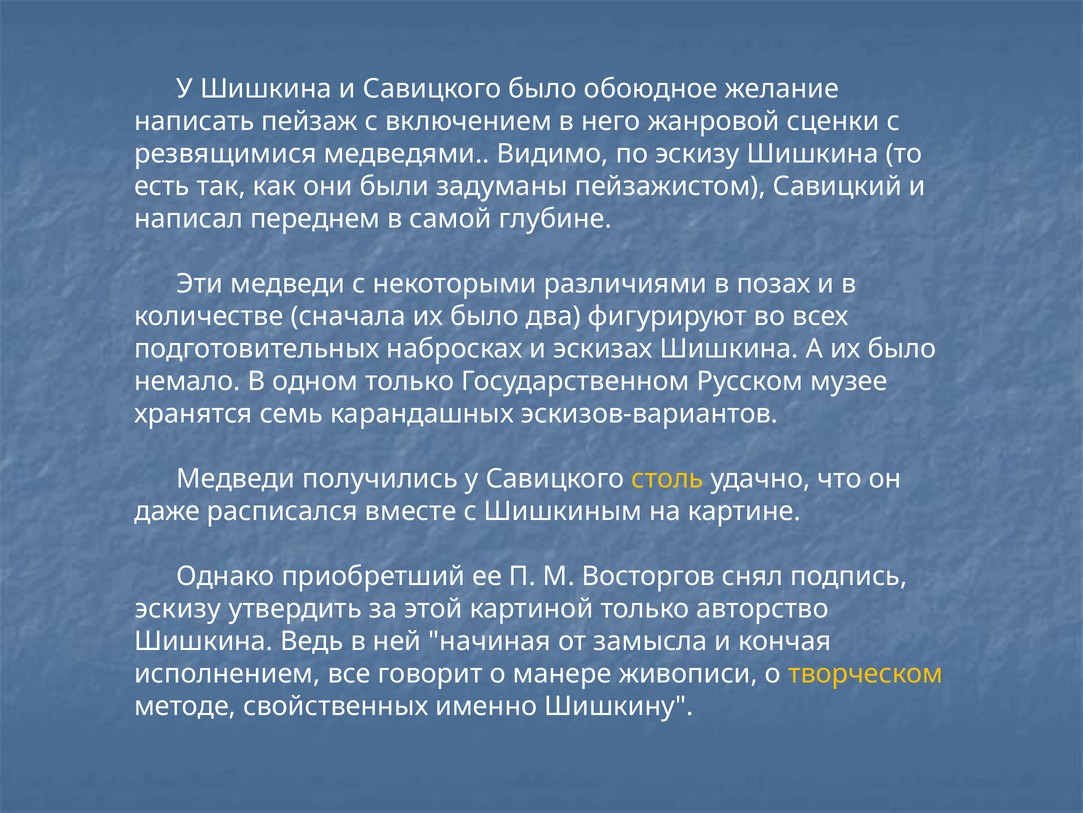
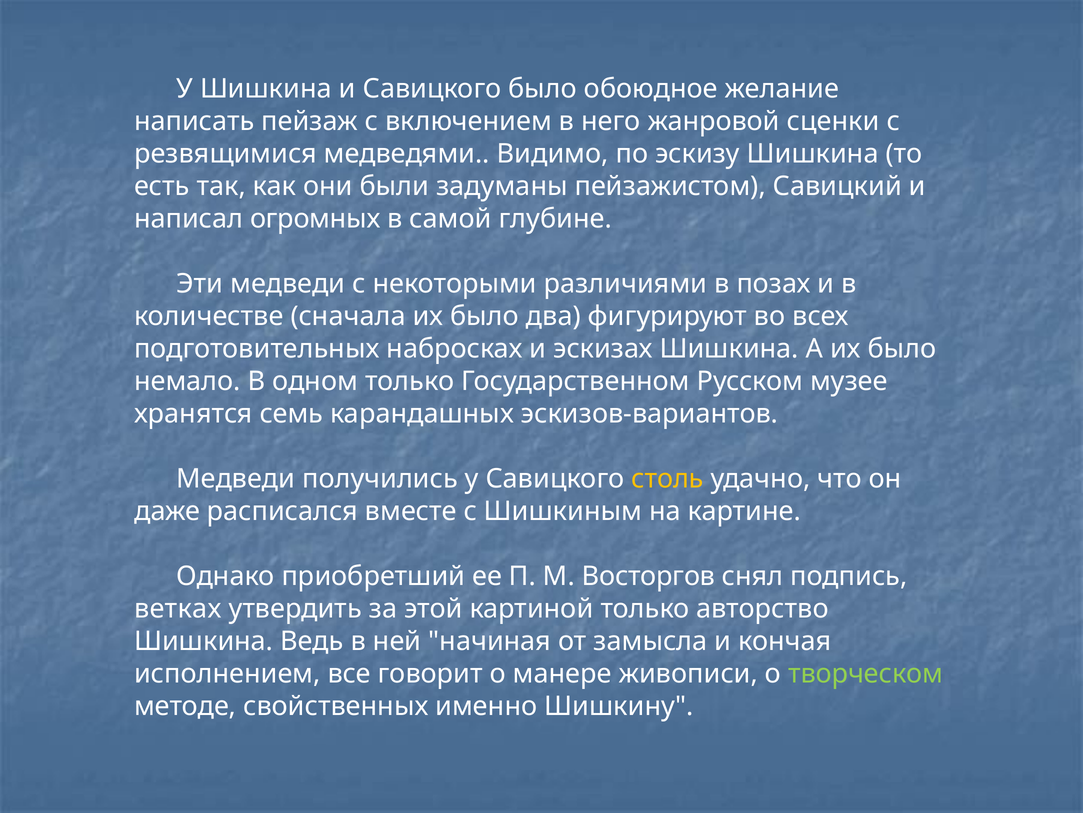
переднем: переднем -> огромных
эскизу at (178, 608): эскизу -> ветках
творческом colour: yellow -> light green
